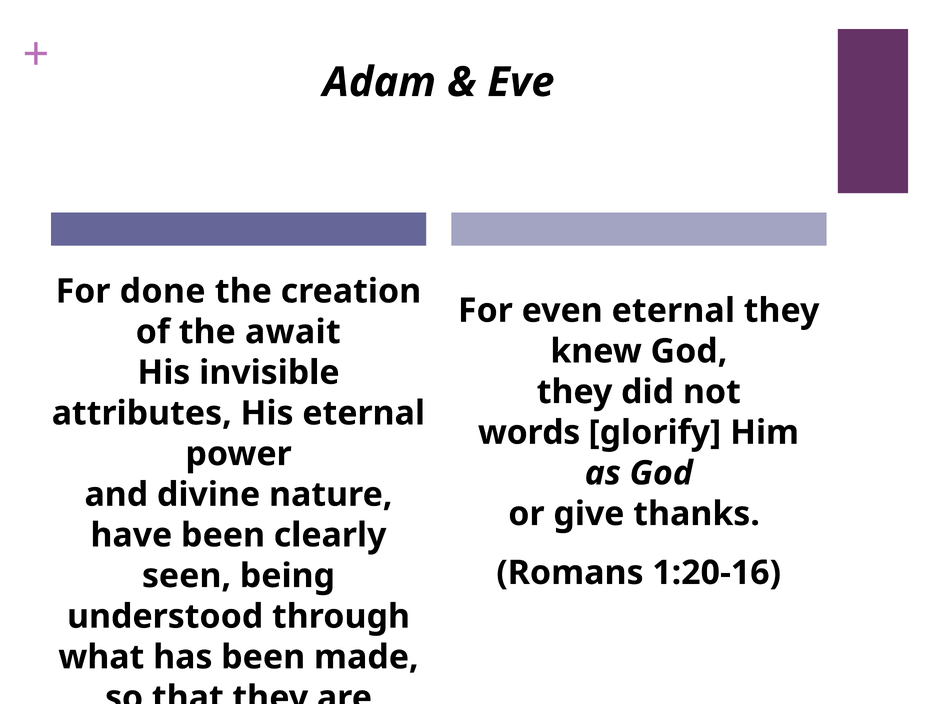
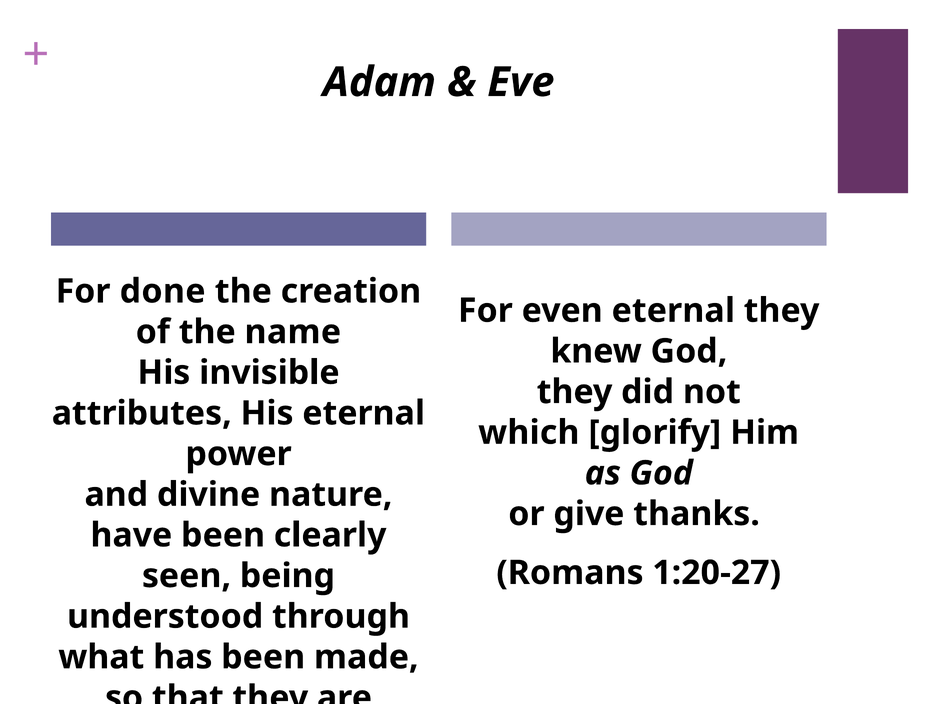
await: await -> name
words: words -> which
1:20-16: 1:20-16 -> 1:20-27
